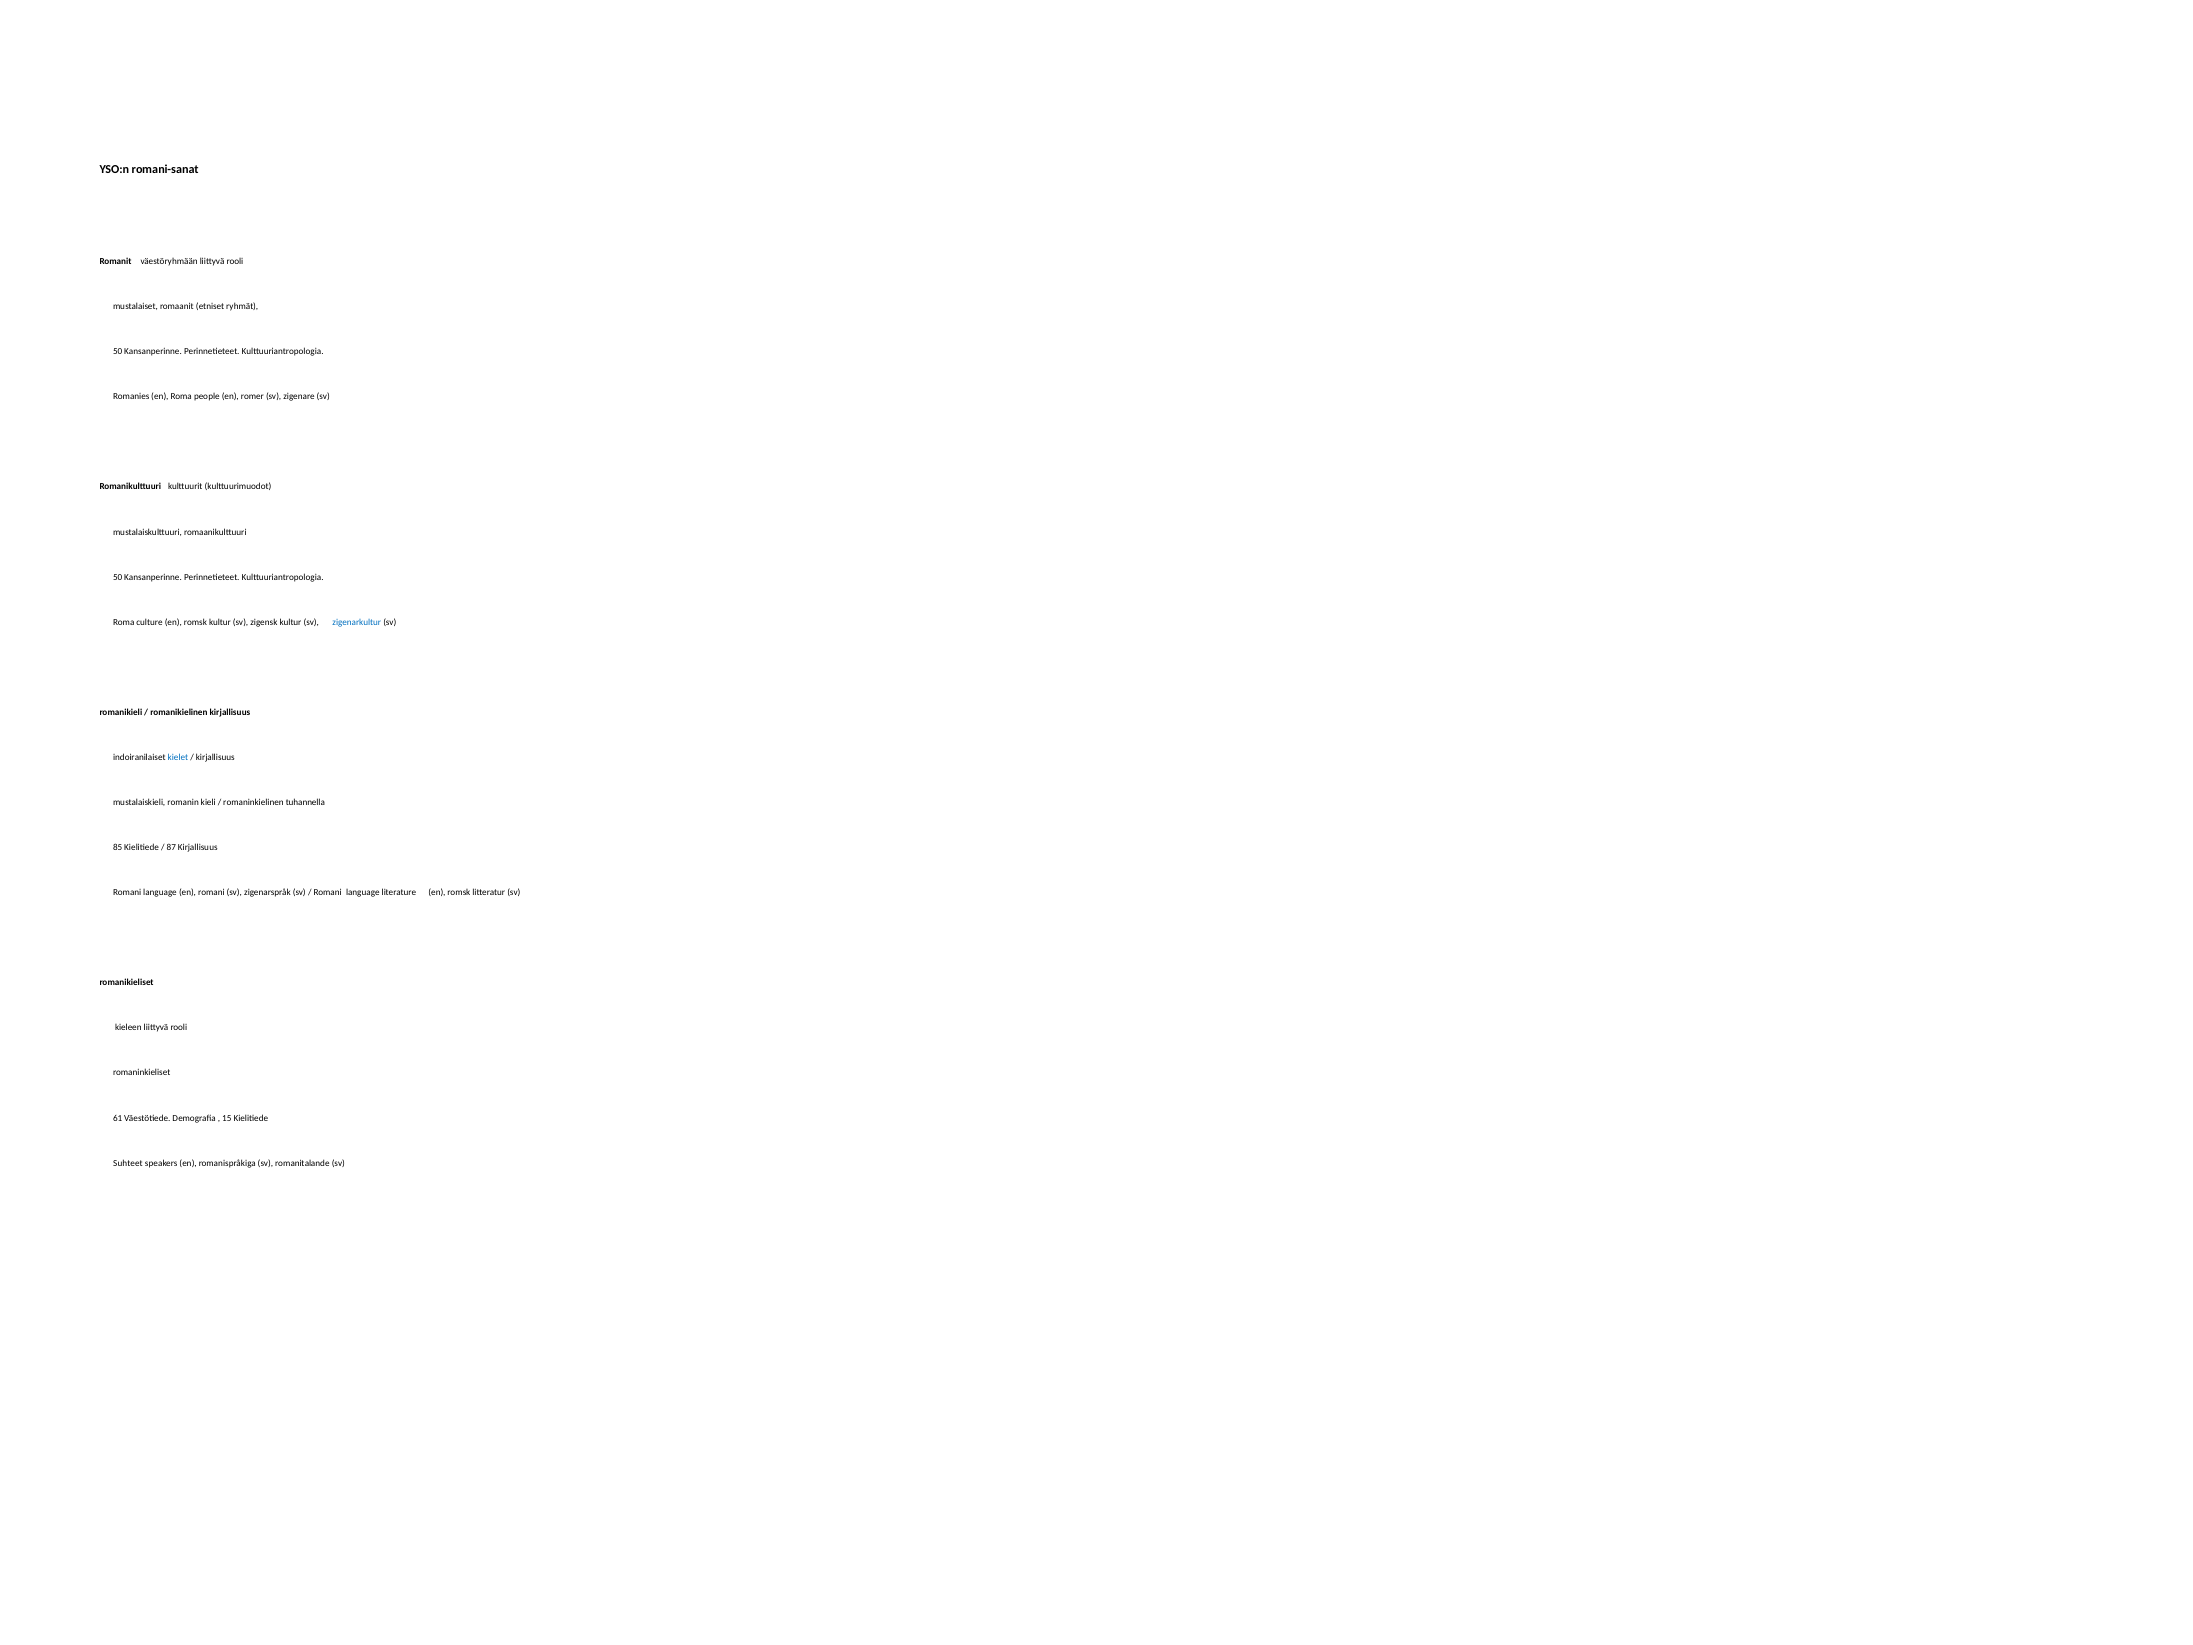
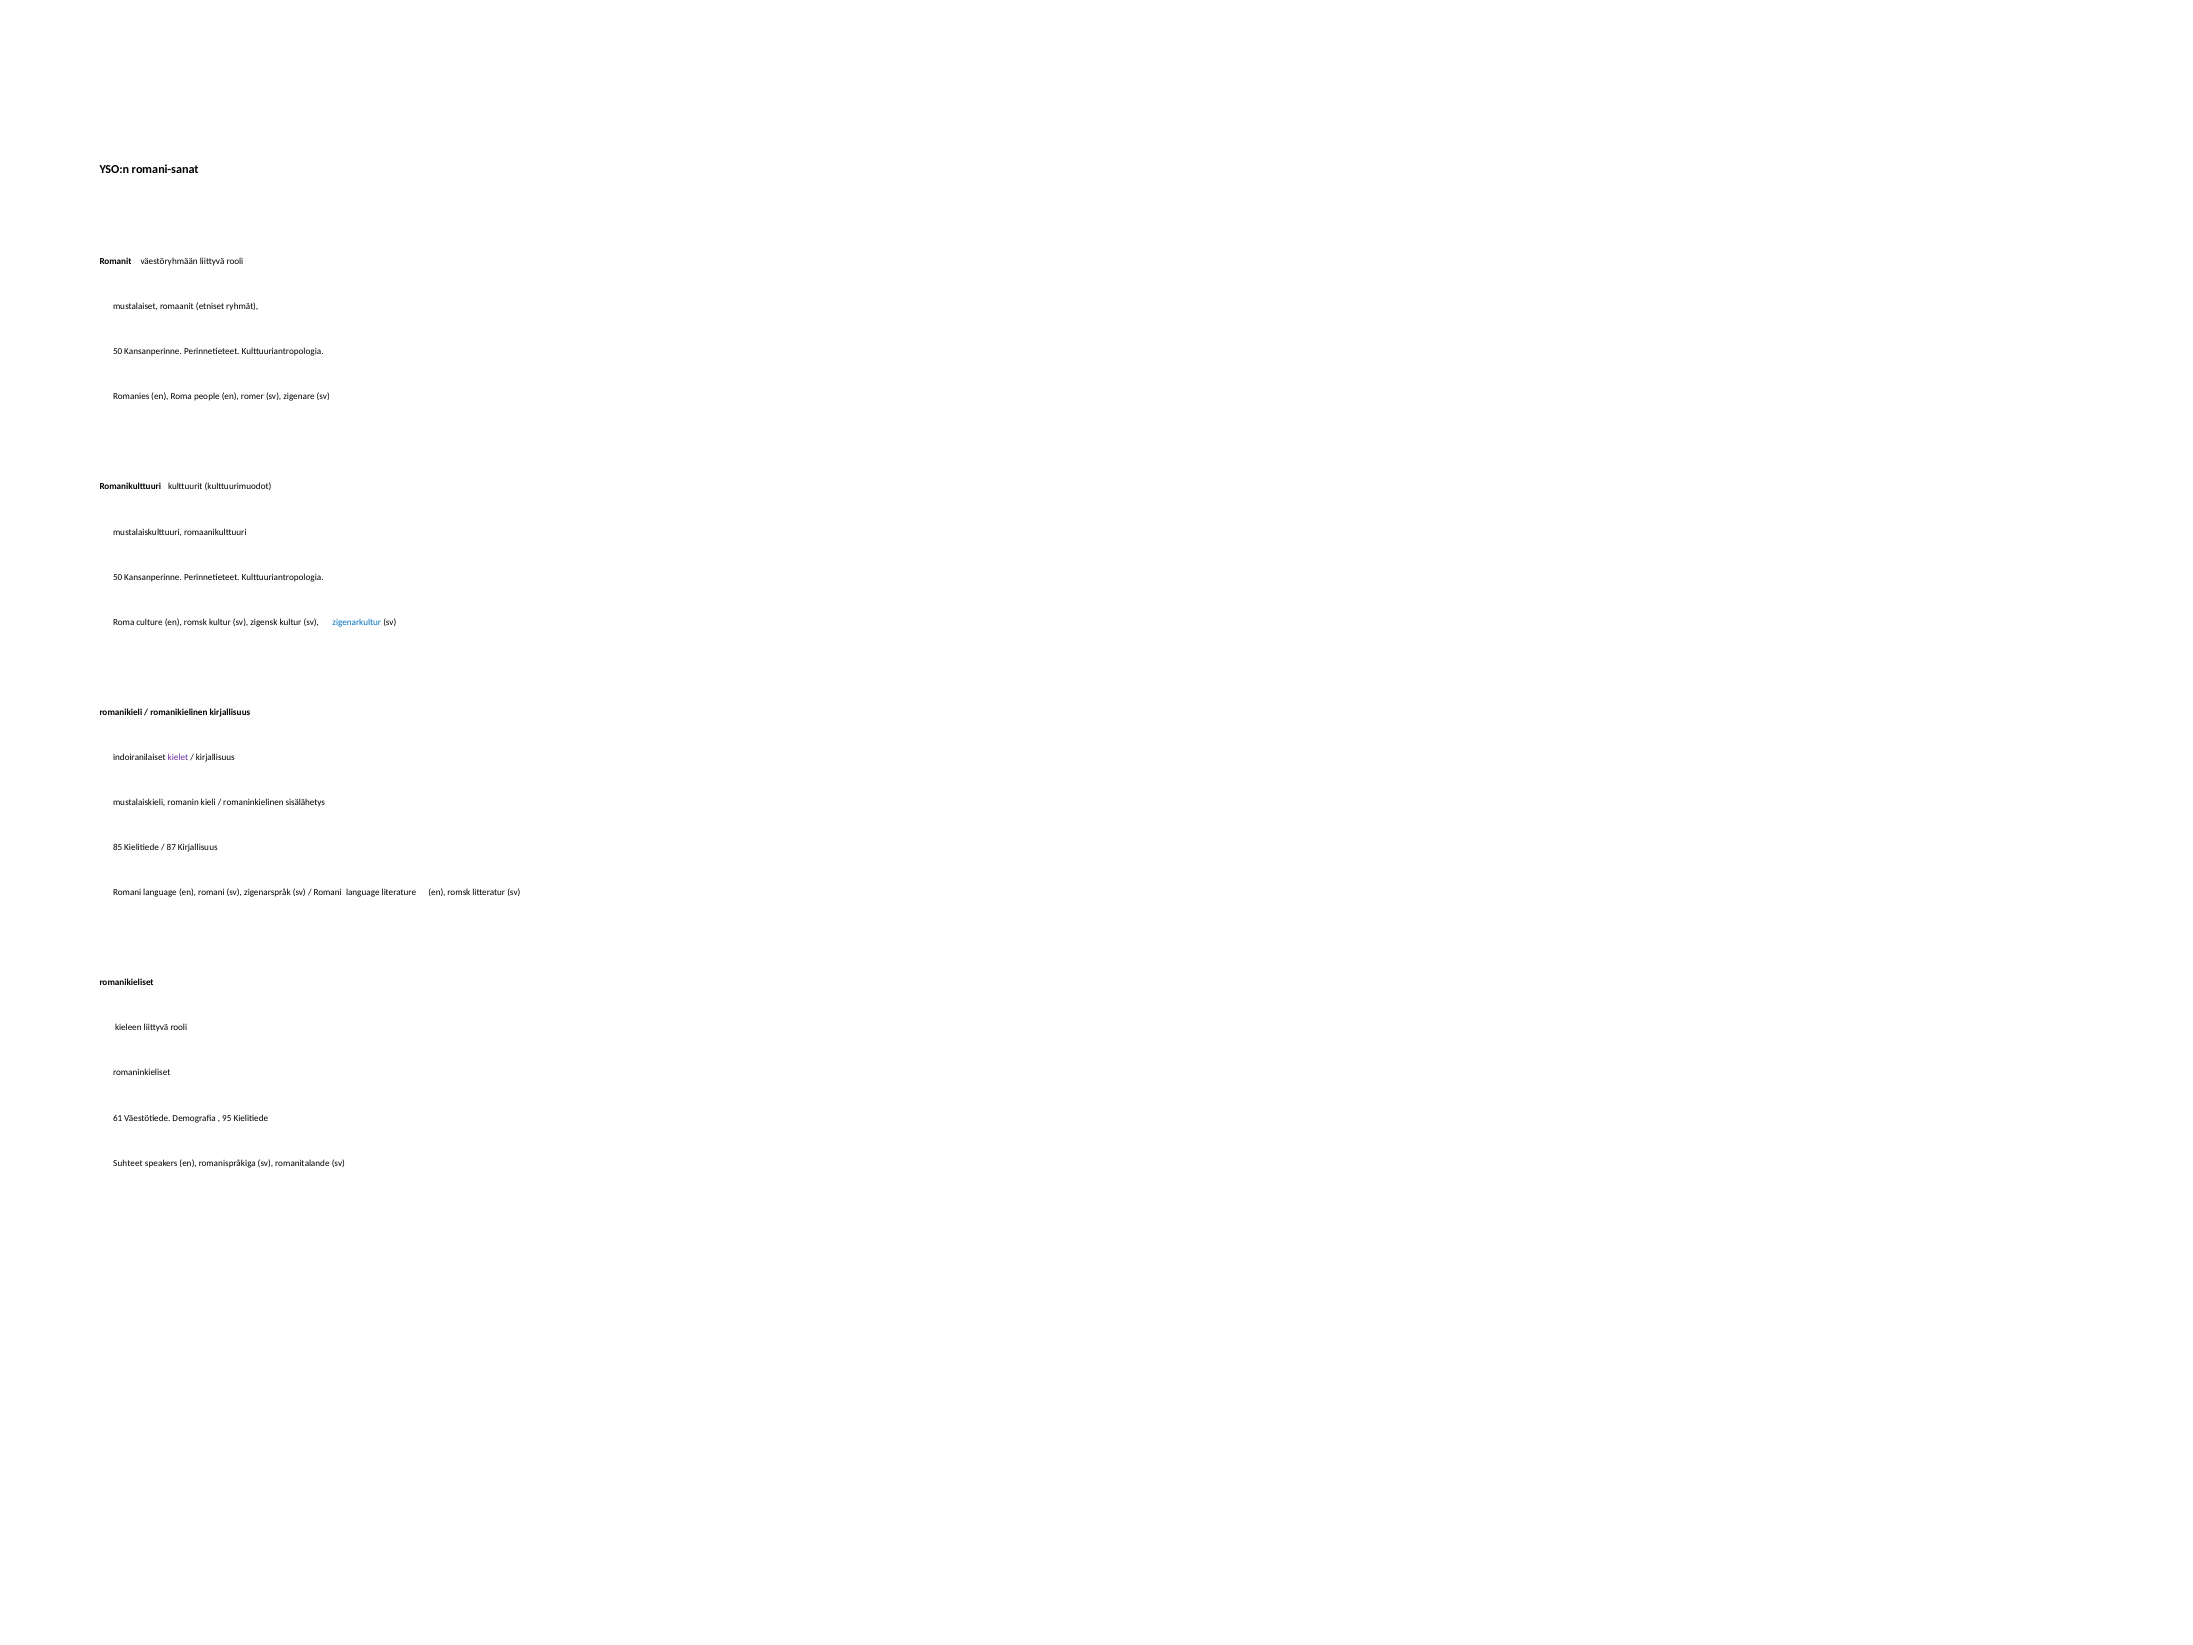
kielet colour: blue -> purple
tuhannella: tuhannella -> sisälähetys
15: 15 -> 95
